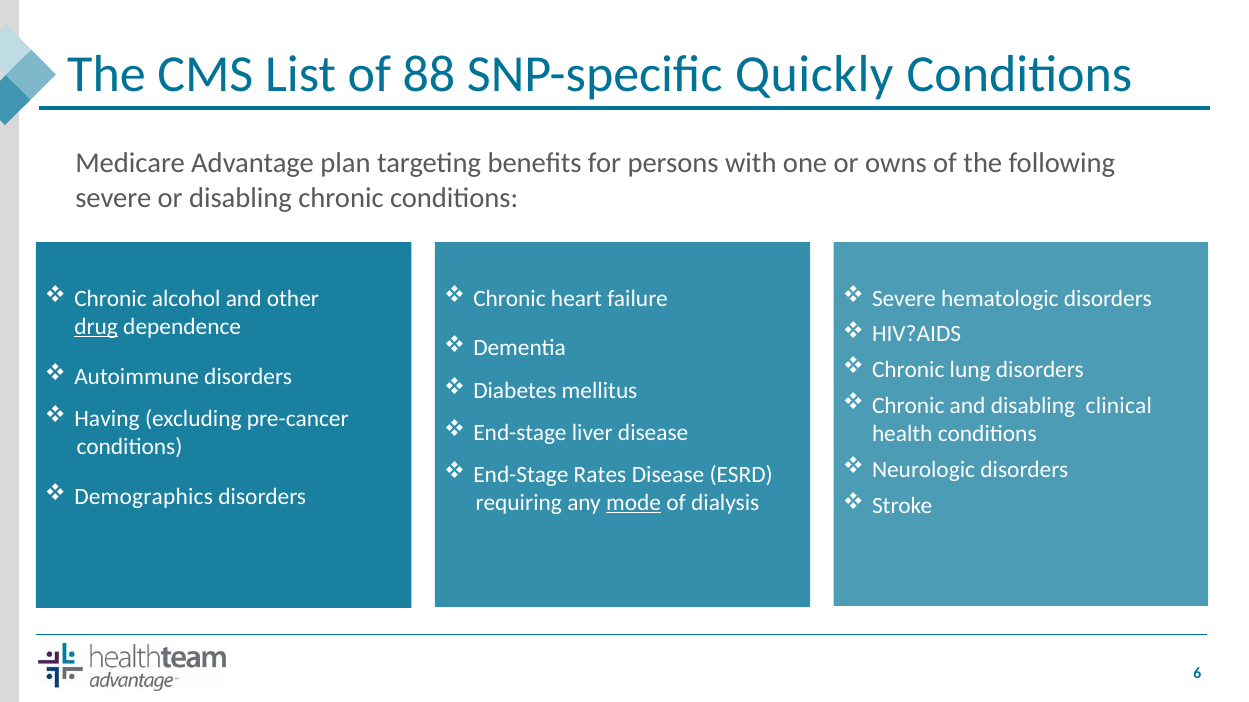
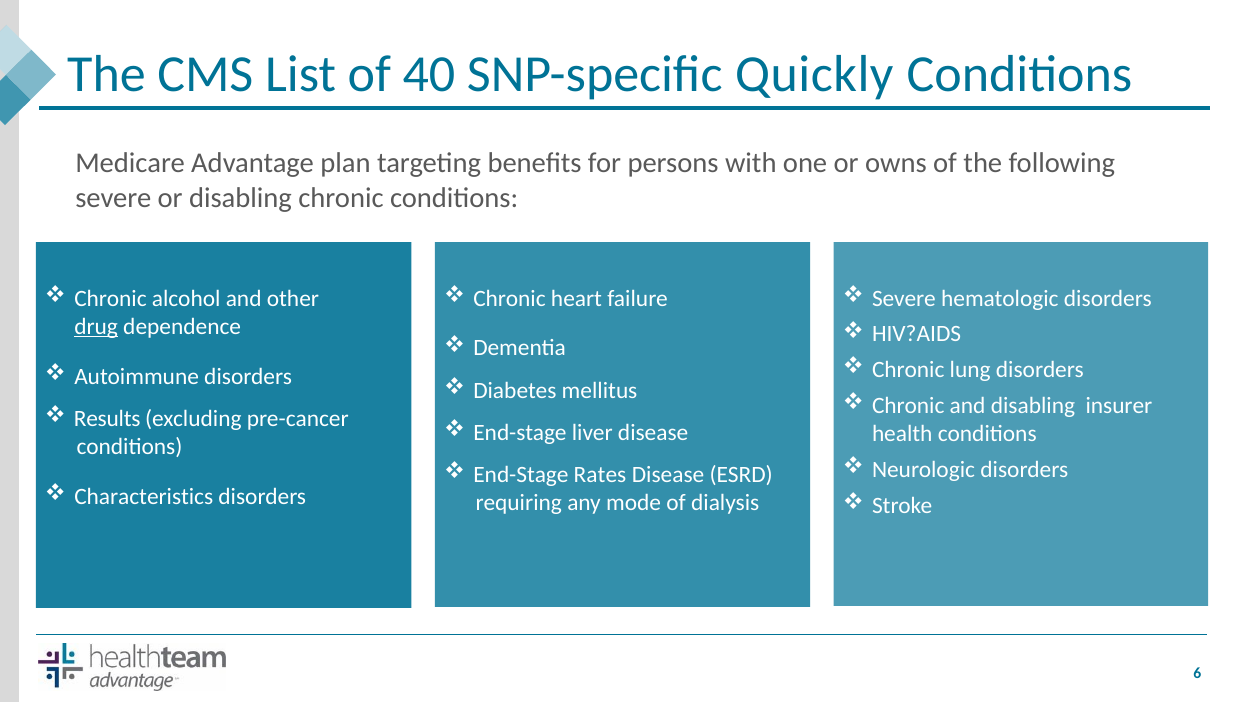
88: 88 -> 40
clinical: clinical -> insurer
Having: Having -> Results
Demographics: Demographics -> Characteristics
mode underline: present -> none
